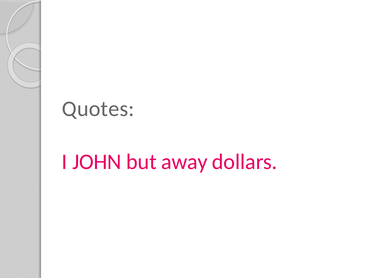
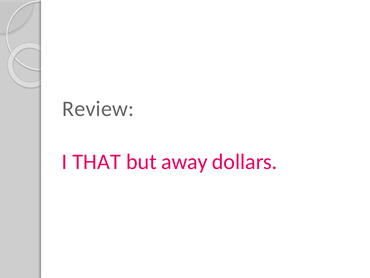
Quotes: Quotes -> Review
JOHN: JOHN -> THAT
